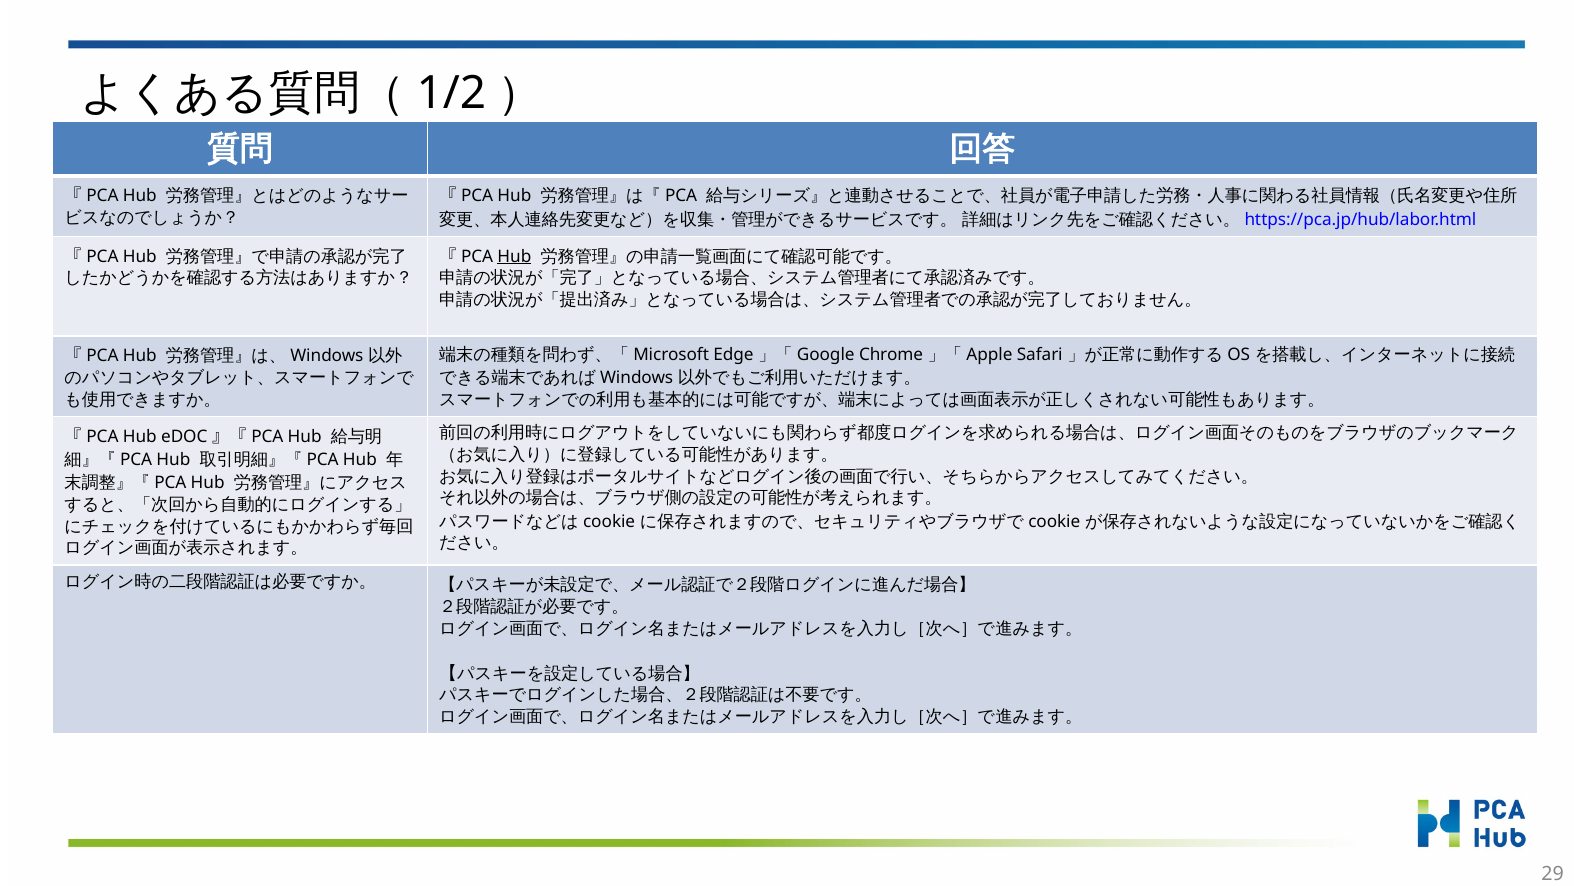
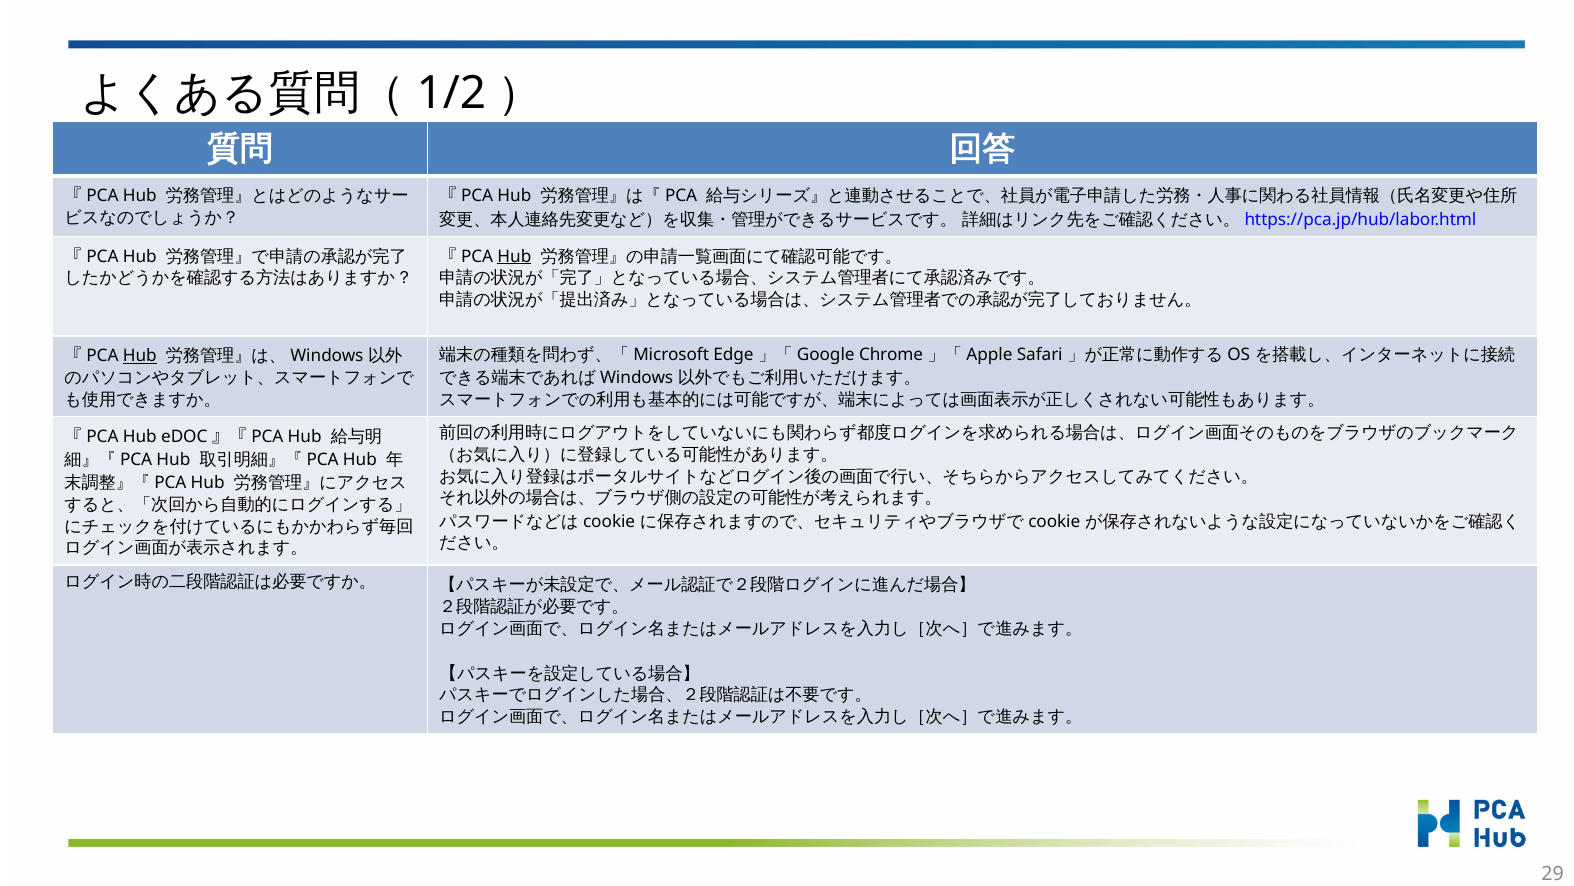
Hub at (140, 356) underline: none -> present
